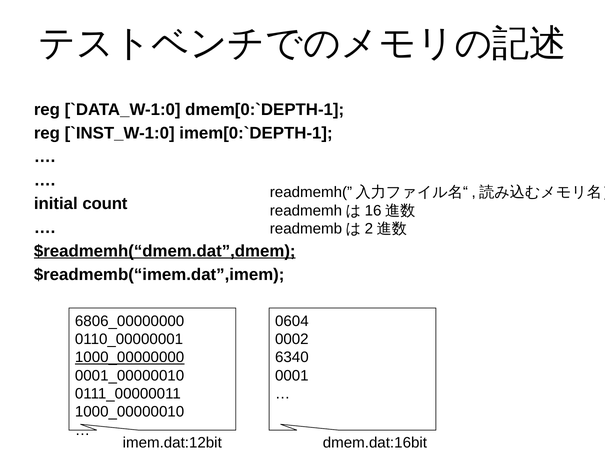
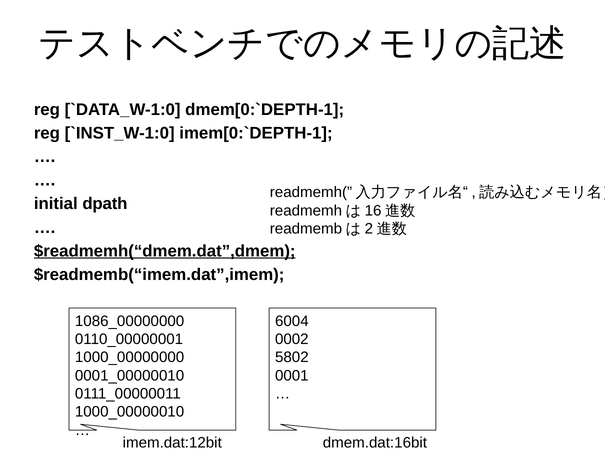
count: count -> dpath
6806_00000000: 6806_00000000 -> 1086_00000000
0604: 0604 -> 6004
1000_00000000 underline: present -> none
6340: 6340 -> 5802
